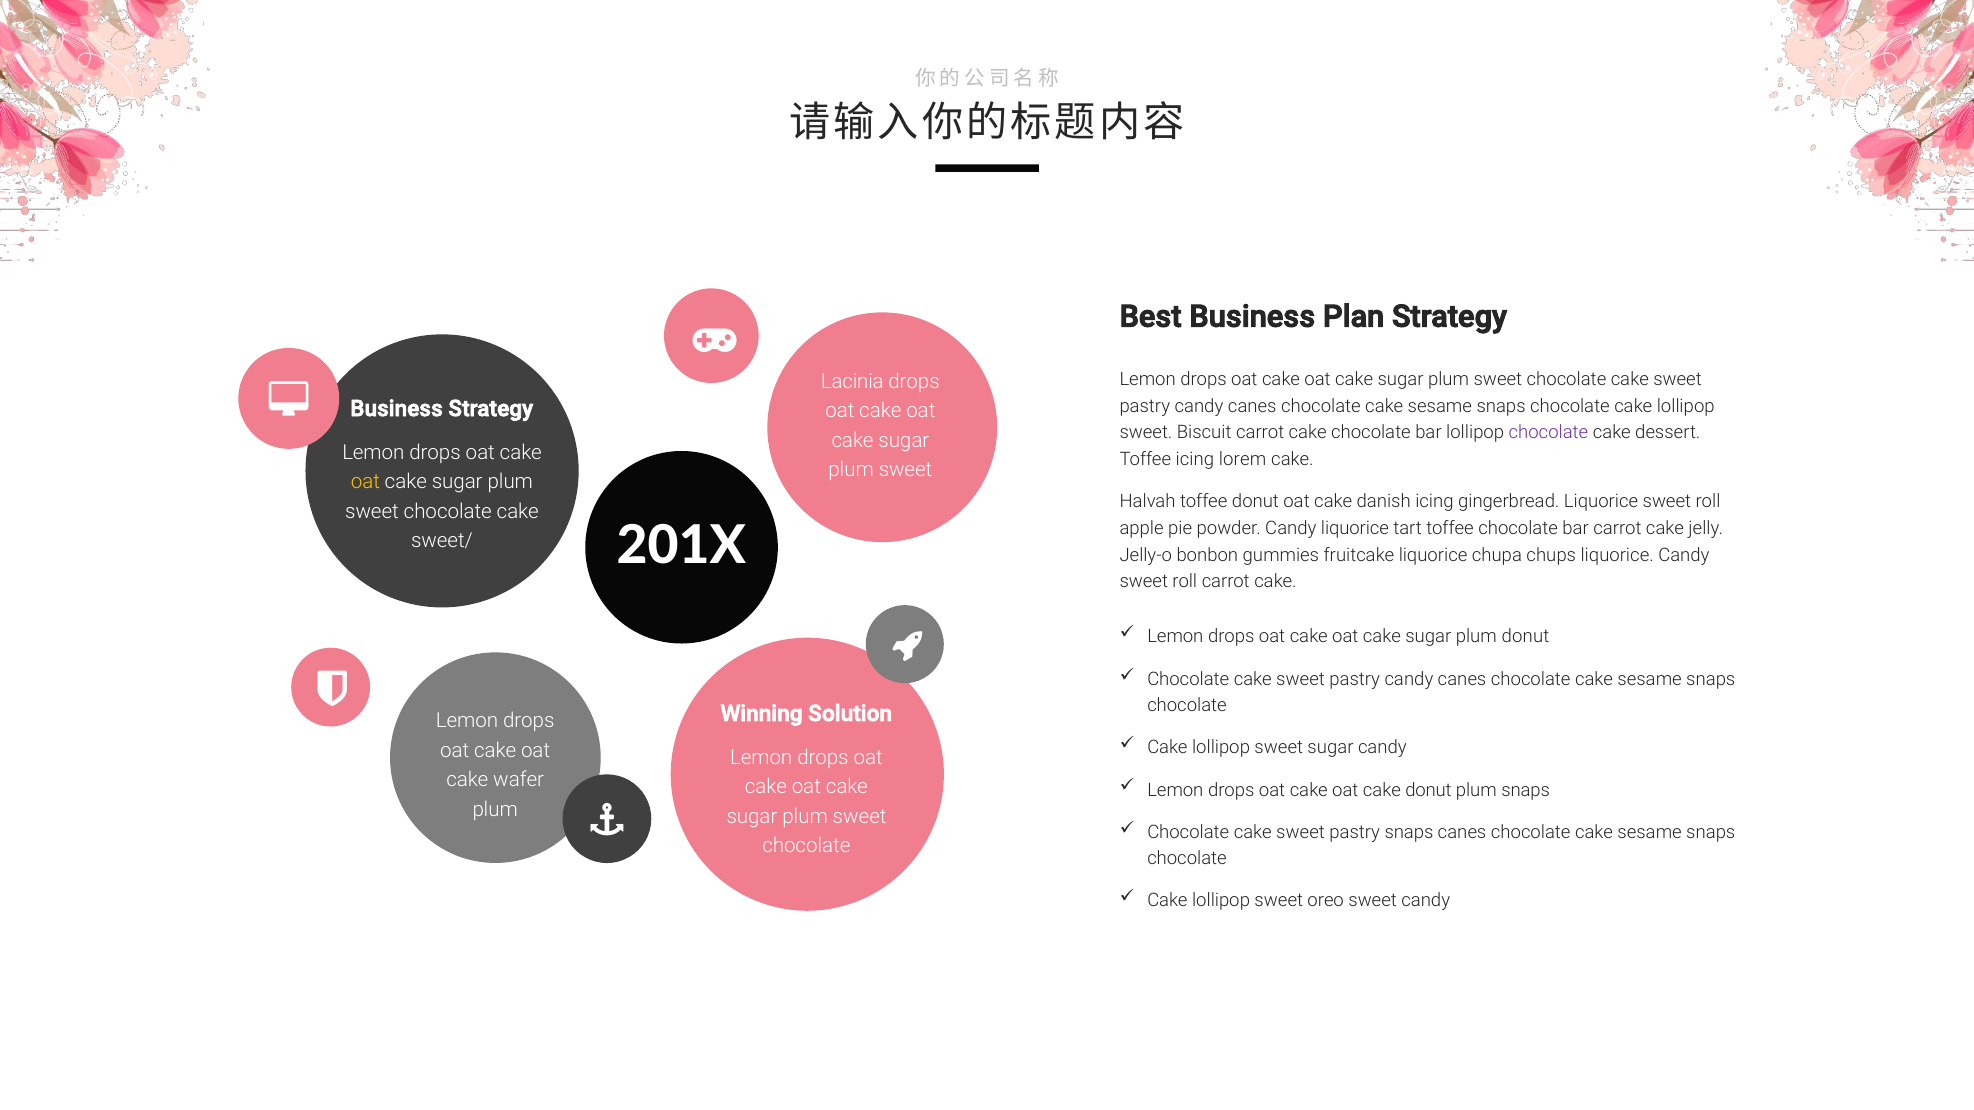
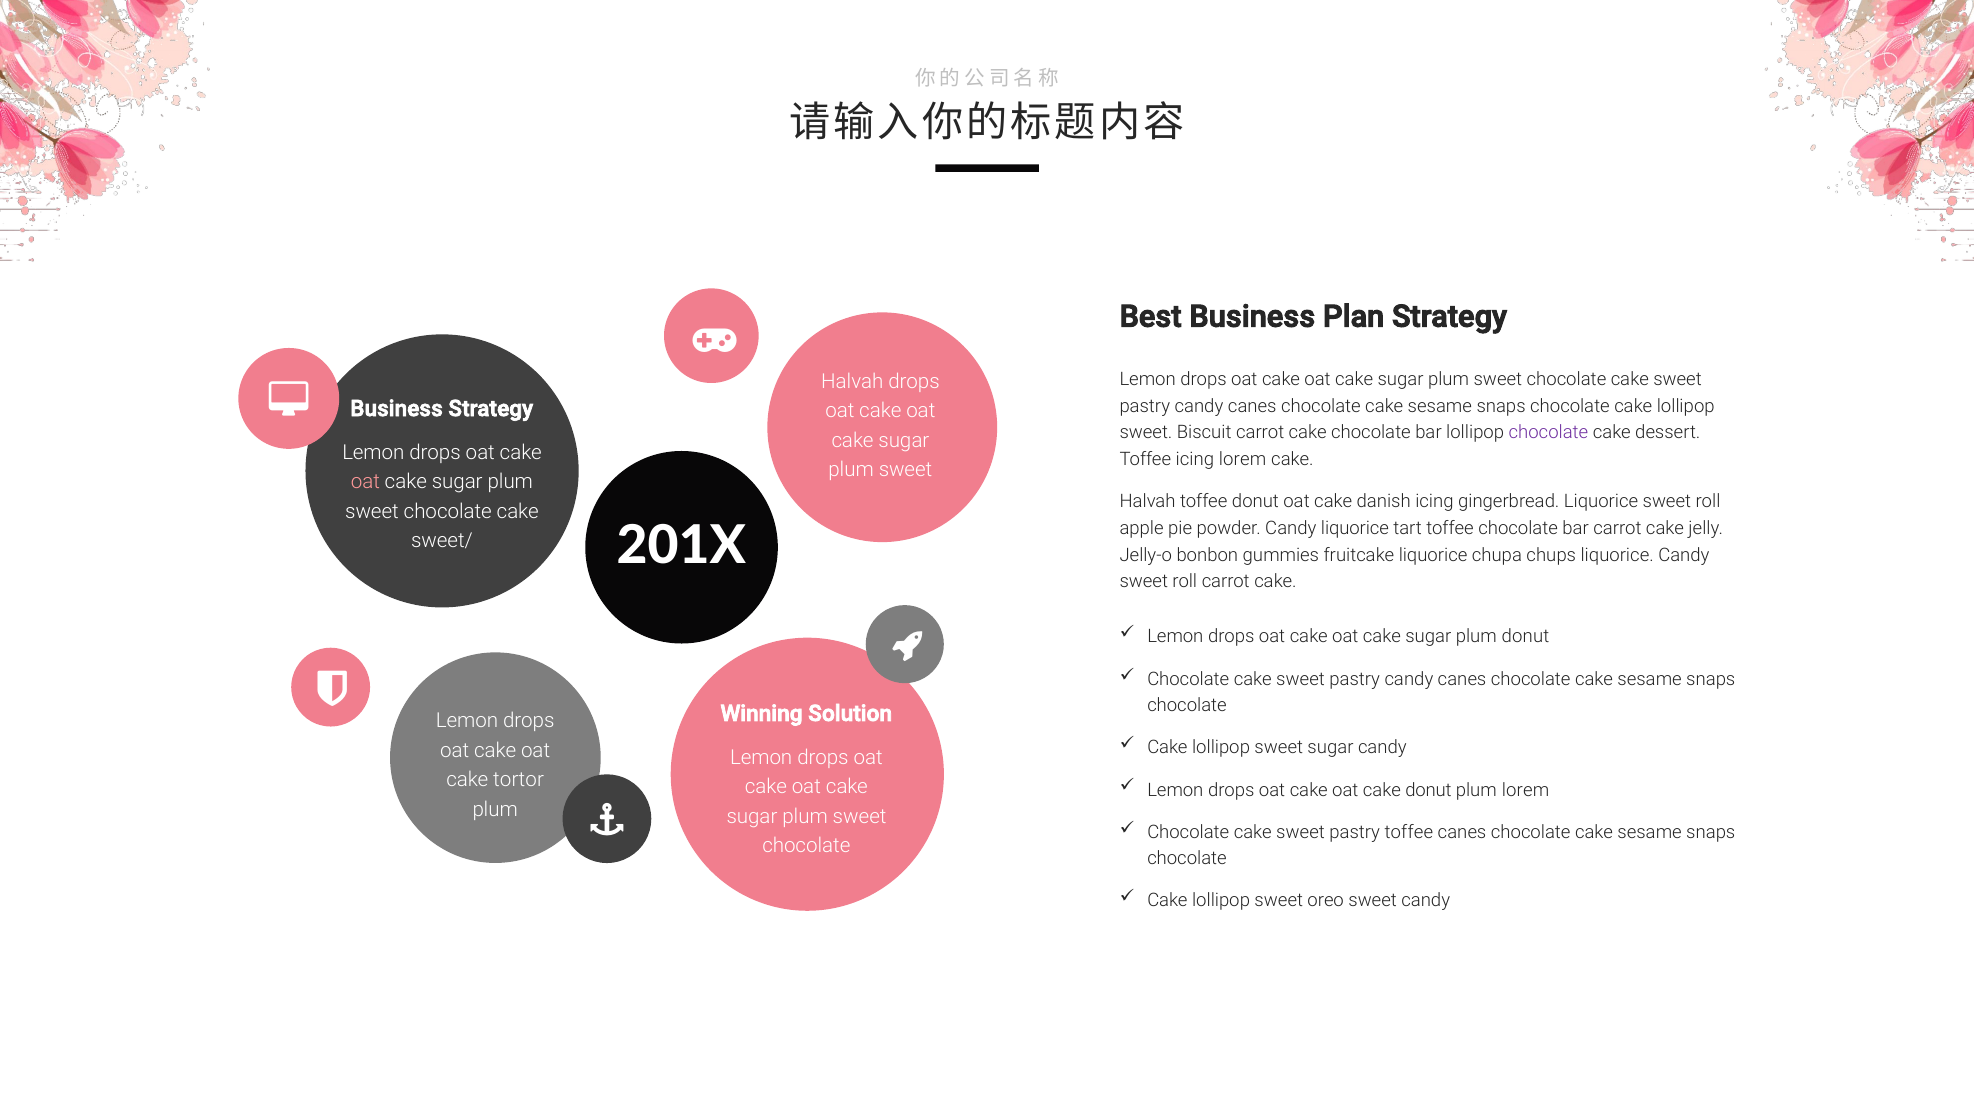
Lacinia at (852, 381): Lacinia -> Halvah
oat at (365, 482) colour: yellow -> pink
wafer: wafer -> tortor
plum snaps: snaps -> lorem
pastry snaps: snaps -> toffee
